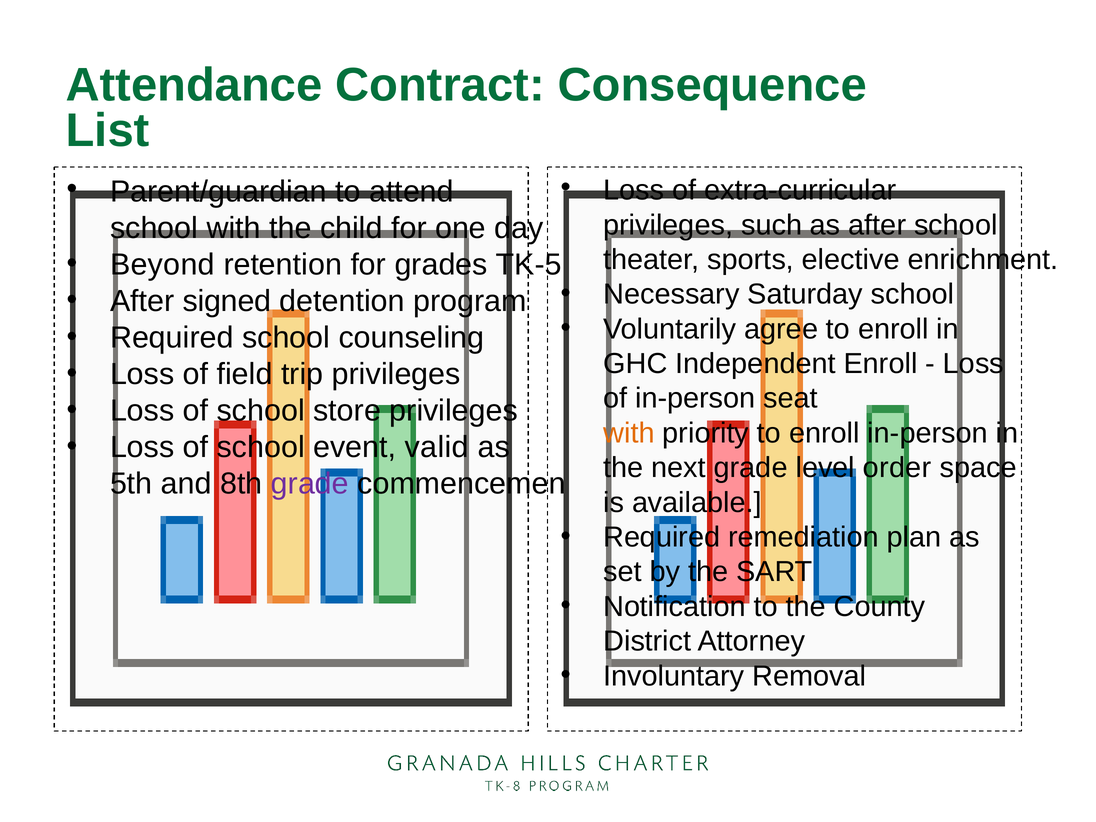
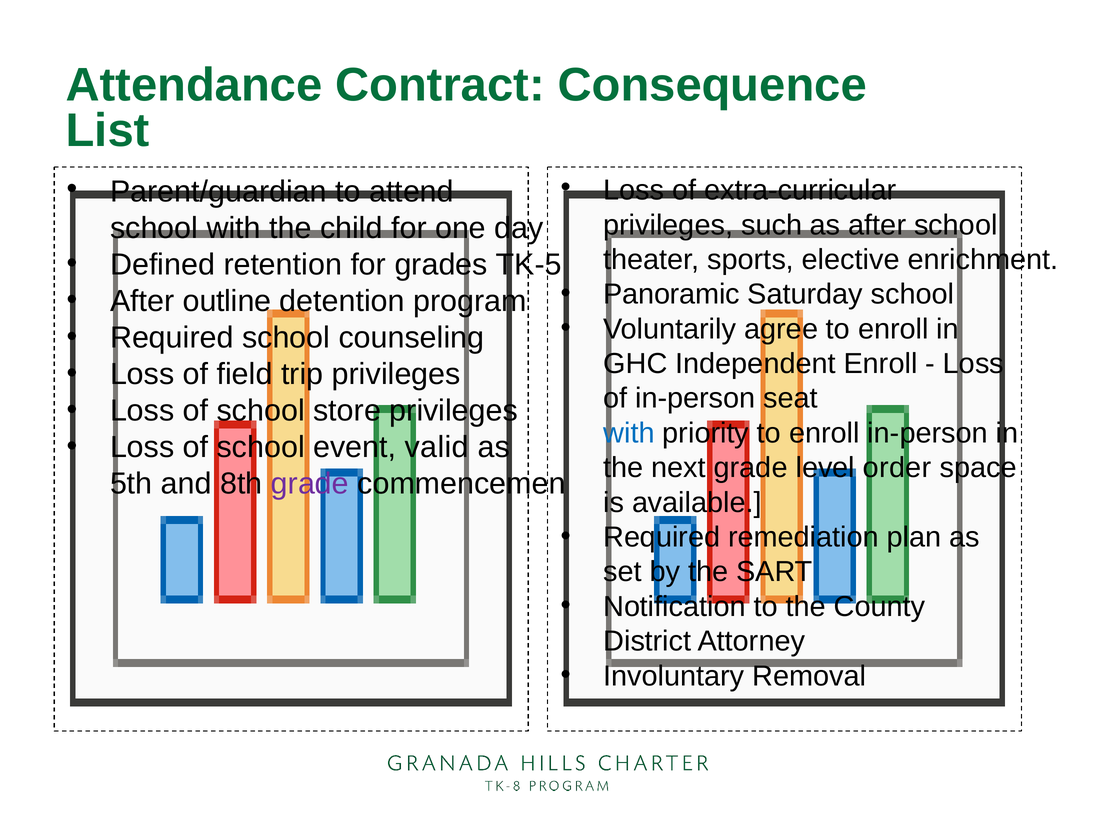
Beyond: Beyond -> Defined
Necessary: Necessary -> Panoramic
signed: signed -> outline
with at (629, 433) colour: orange -> blue
